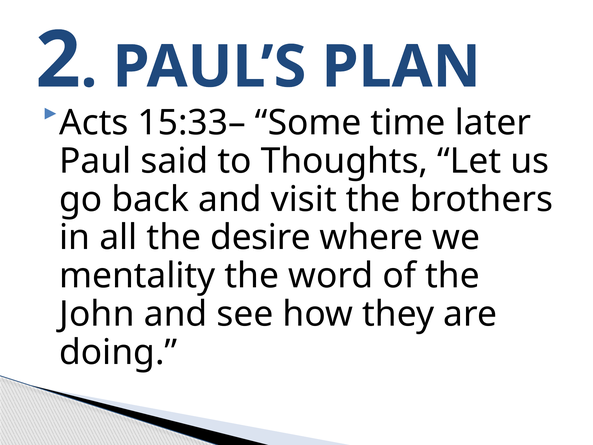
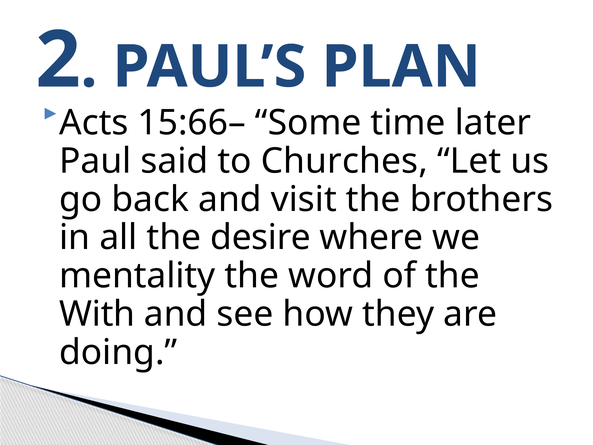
15:33–: 15:33– -> 15:66–
Thoughts: Thoughts -> Churches
John: John -> With
